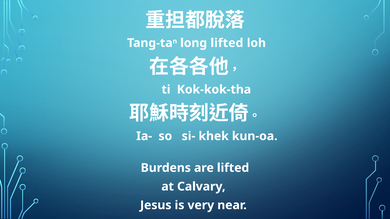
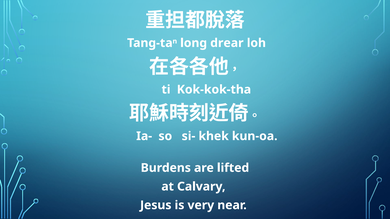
long lifted: lifted -> drear
